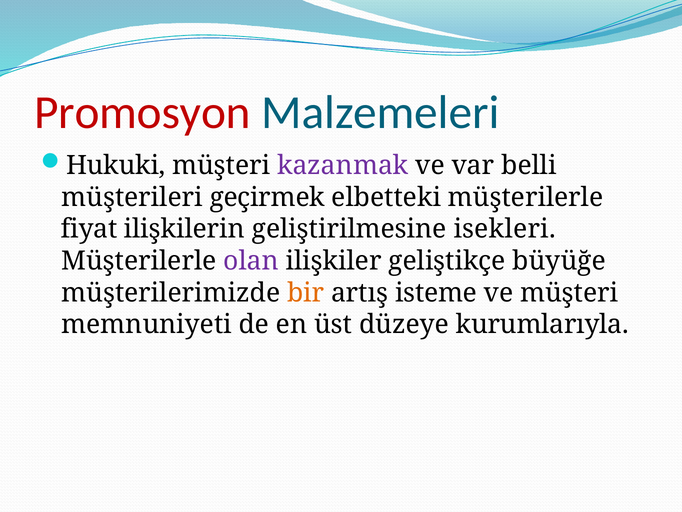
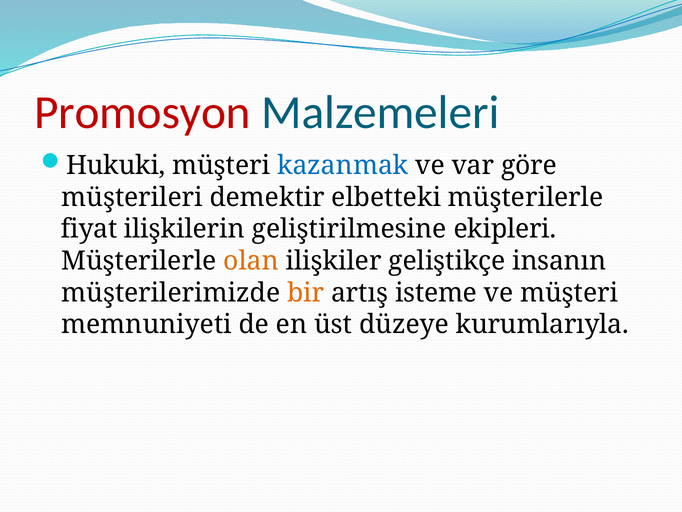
kazanmak colour: purple -> blue
belli: belli -> göre
geçirmek: geçirmek -> demektir
isekleri: isekleri -> ekipleri
olan colour: purple -> orange
büyüğe: büyüğe -> insanın
